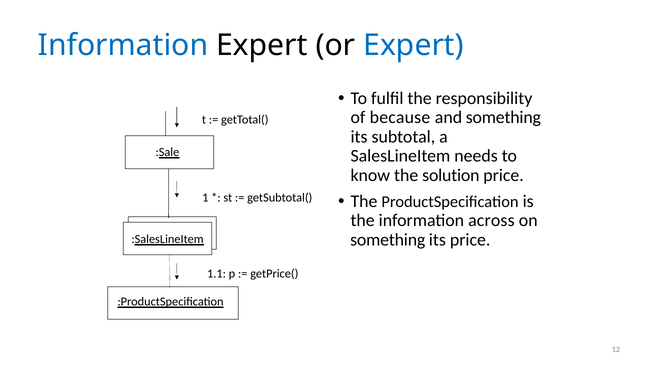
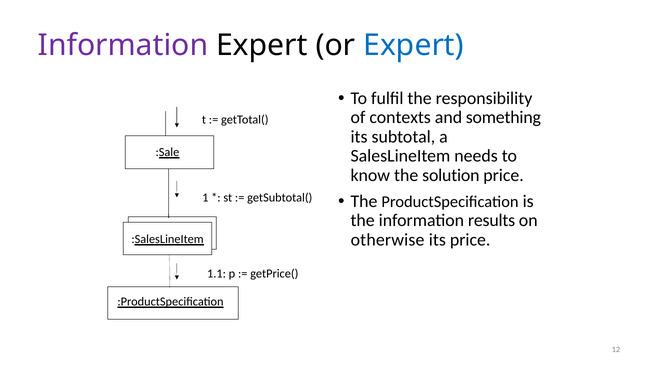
Information at (123, 46) colour: blue -> purple
because: because -> contexts
across: across -> results
something at (388, 240): something -> otherwise
